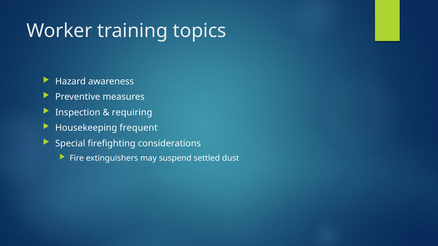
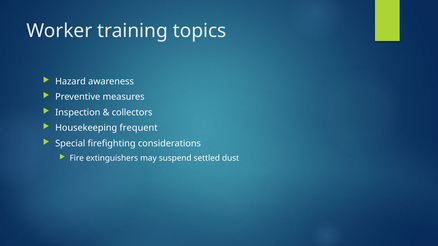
requiring: requiring -> collectors
